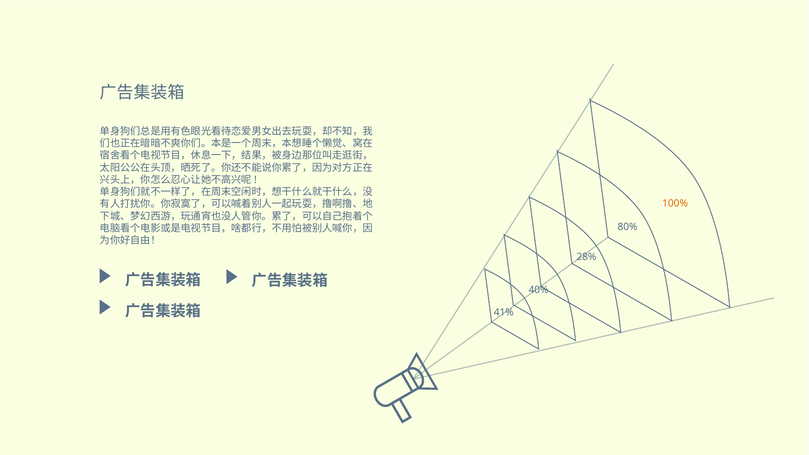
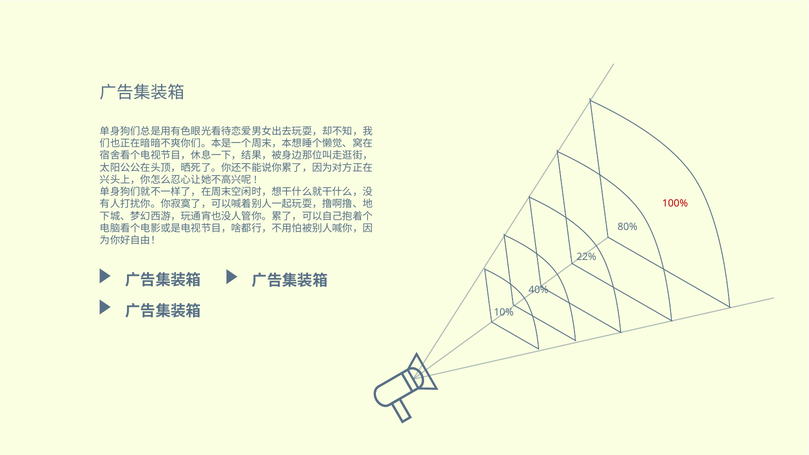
100% colour: orange -> red
28%: 28% -> 22%
41%: 41% -> 10%
